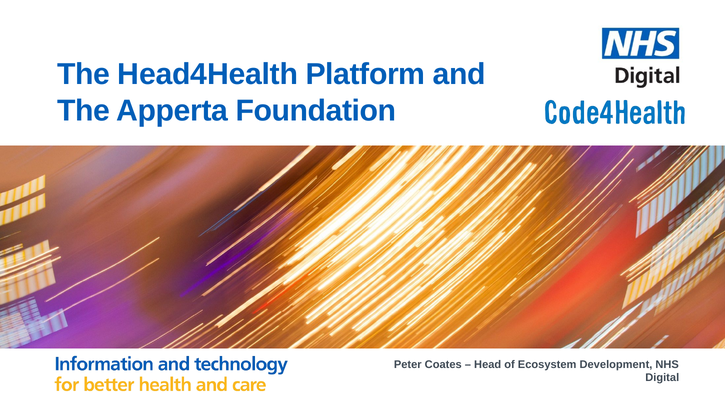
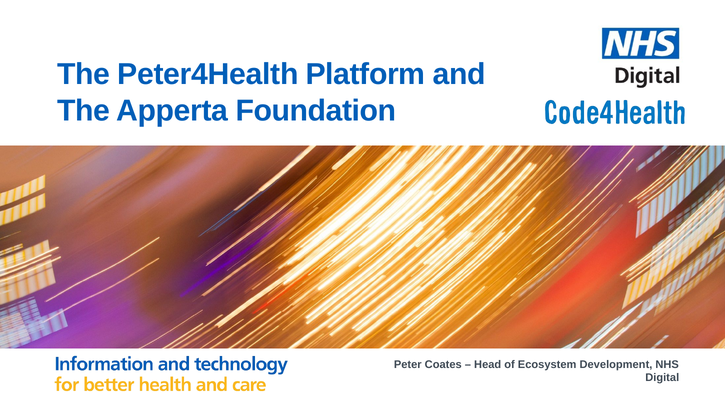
Head4Health: Head4Health -> Peter4Health
